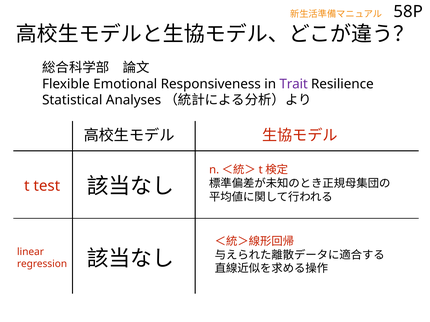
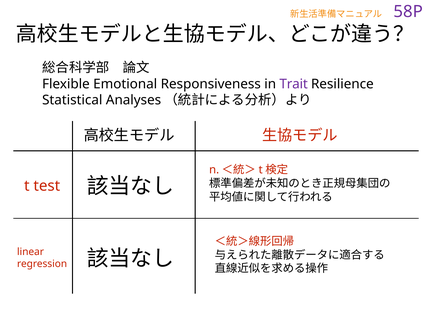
58P colour: black -> purple
